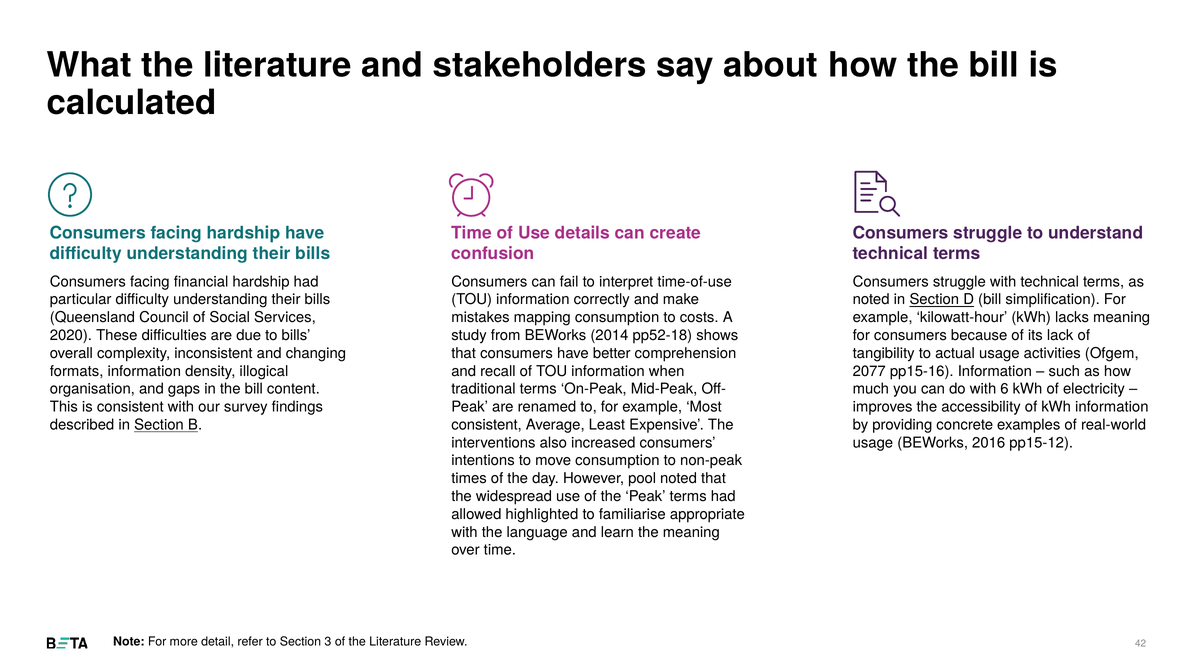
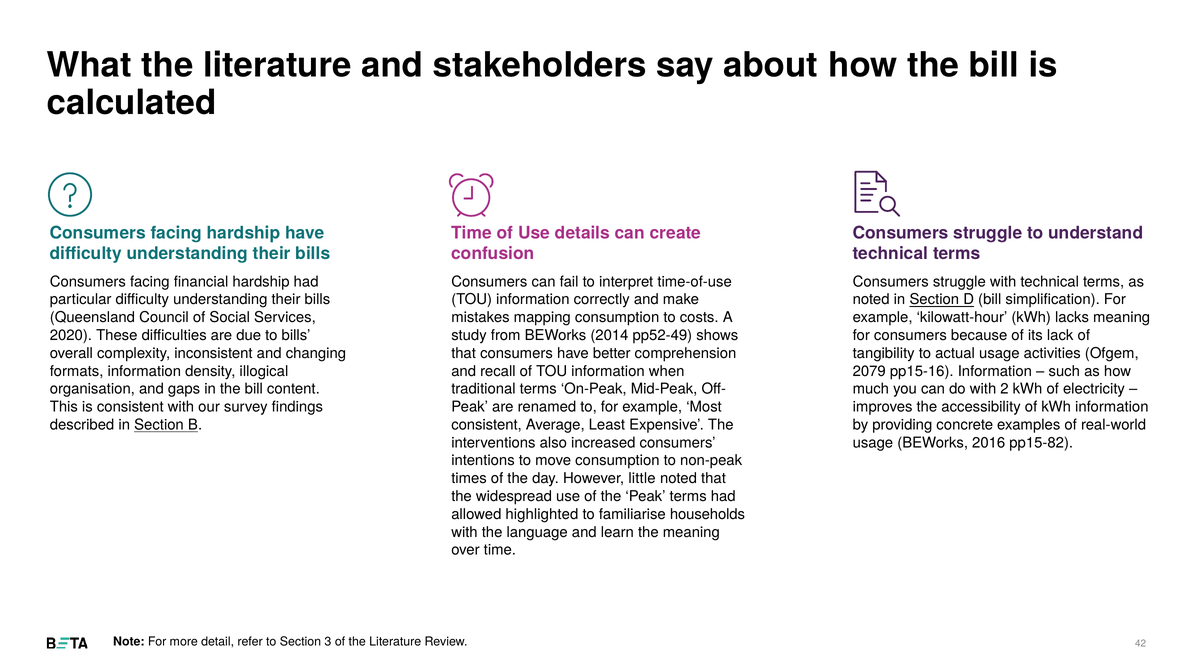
pp52-18: pp52-18 -> pp52-49
2077: 2077 -> 2079
6: 6 -> 2
pp15-12: pp15-12 -> pp15-82
pool: pool -> little
appropriate: appropriate -> households
